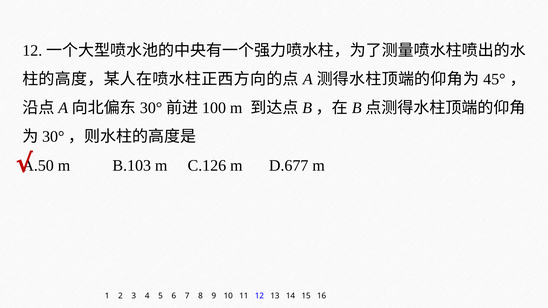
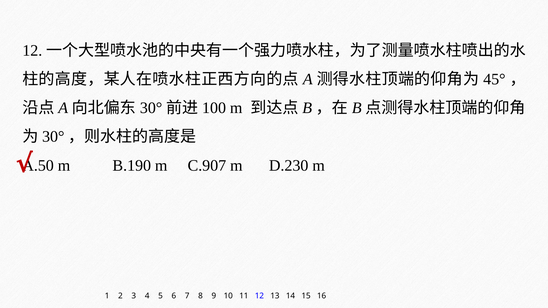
B.103: B.103 -> B.190
C.126: C.126 -> C.907
D.677: D.677 -> D.230
